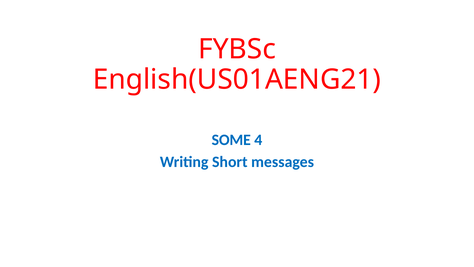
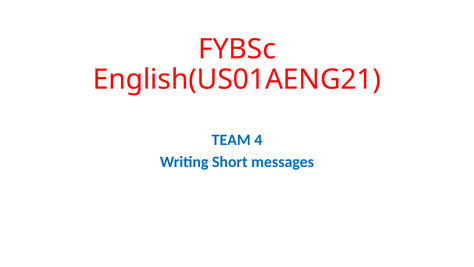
SOME: SOME -> TEAM
